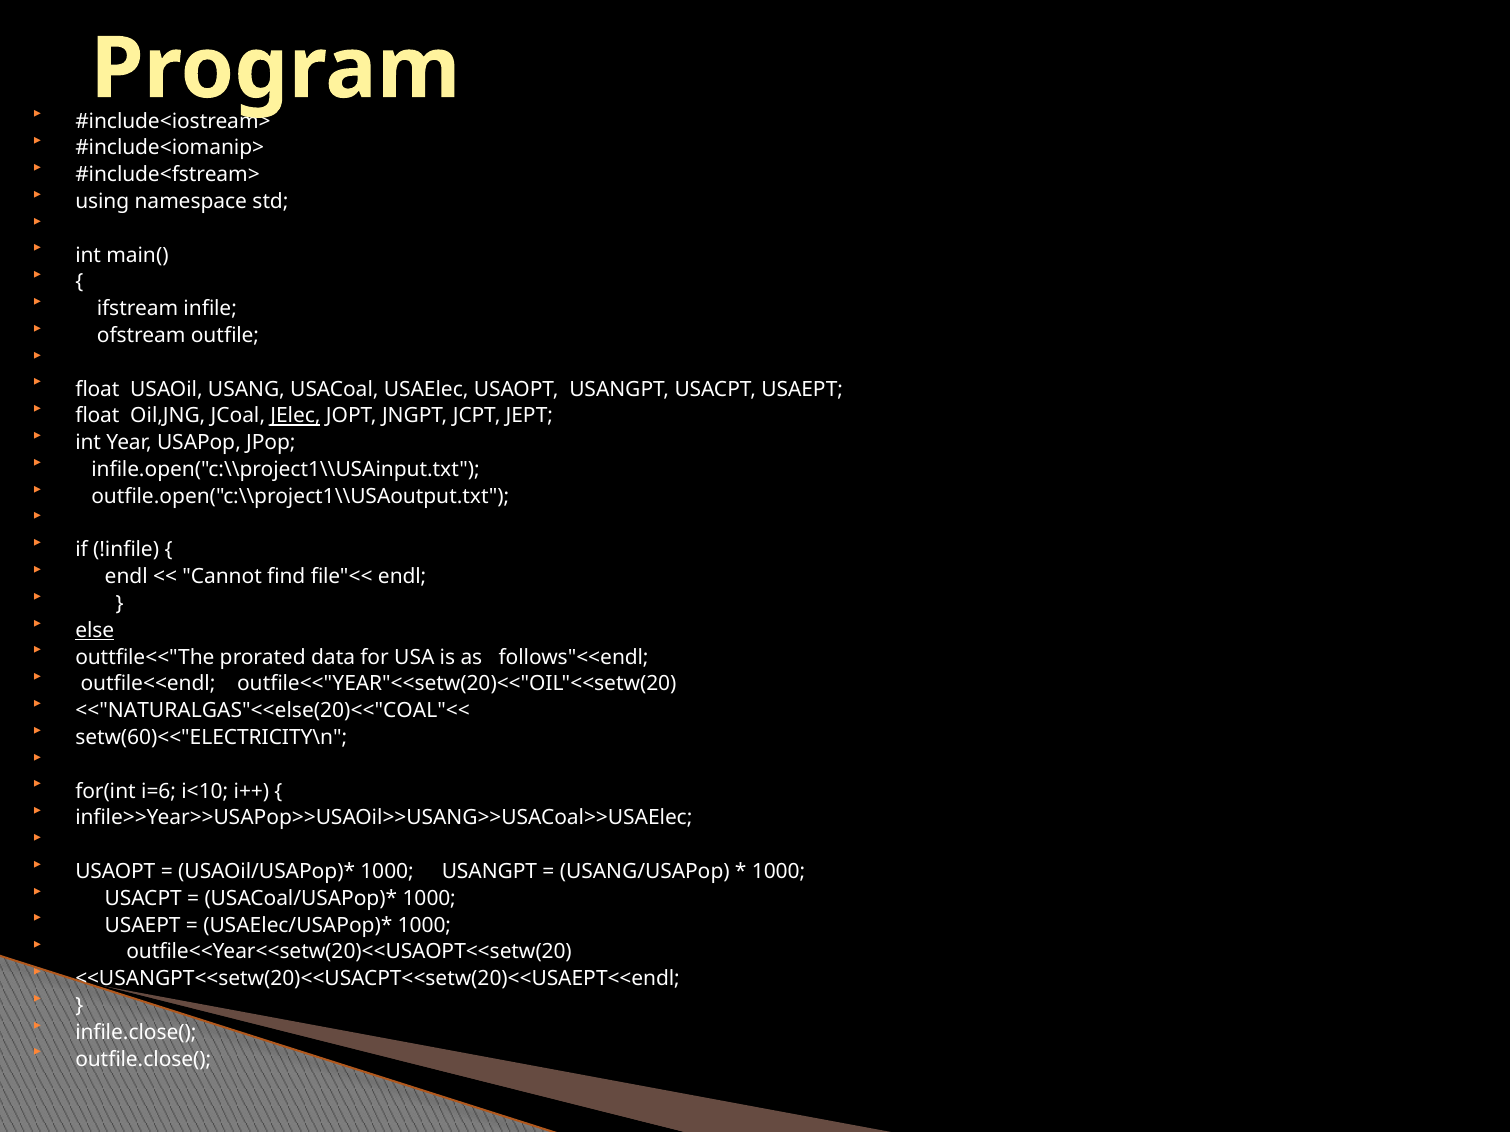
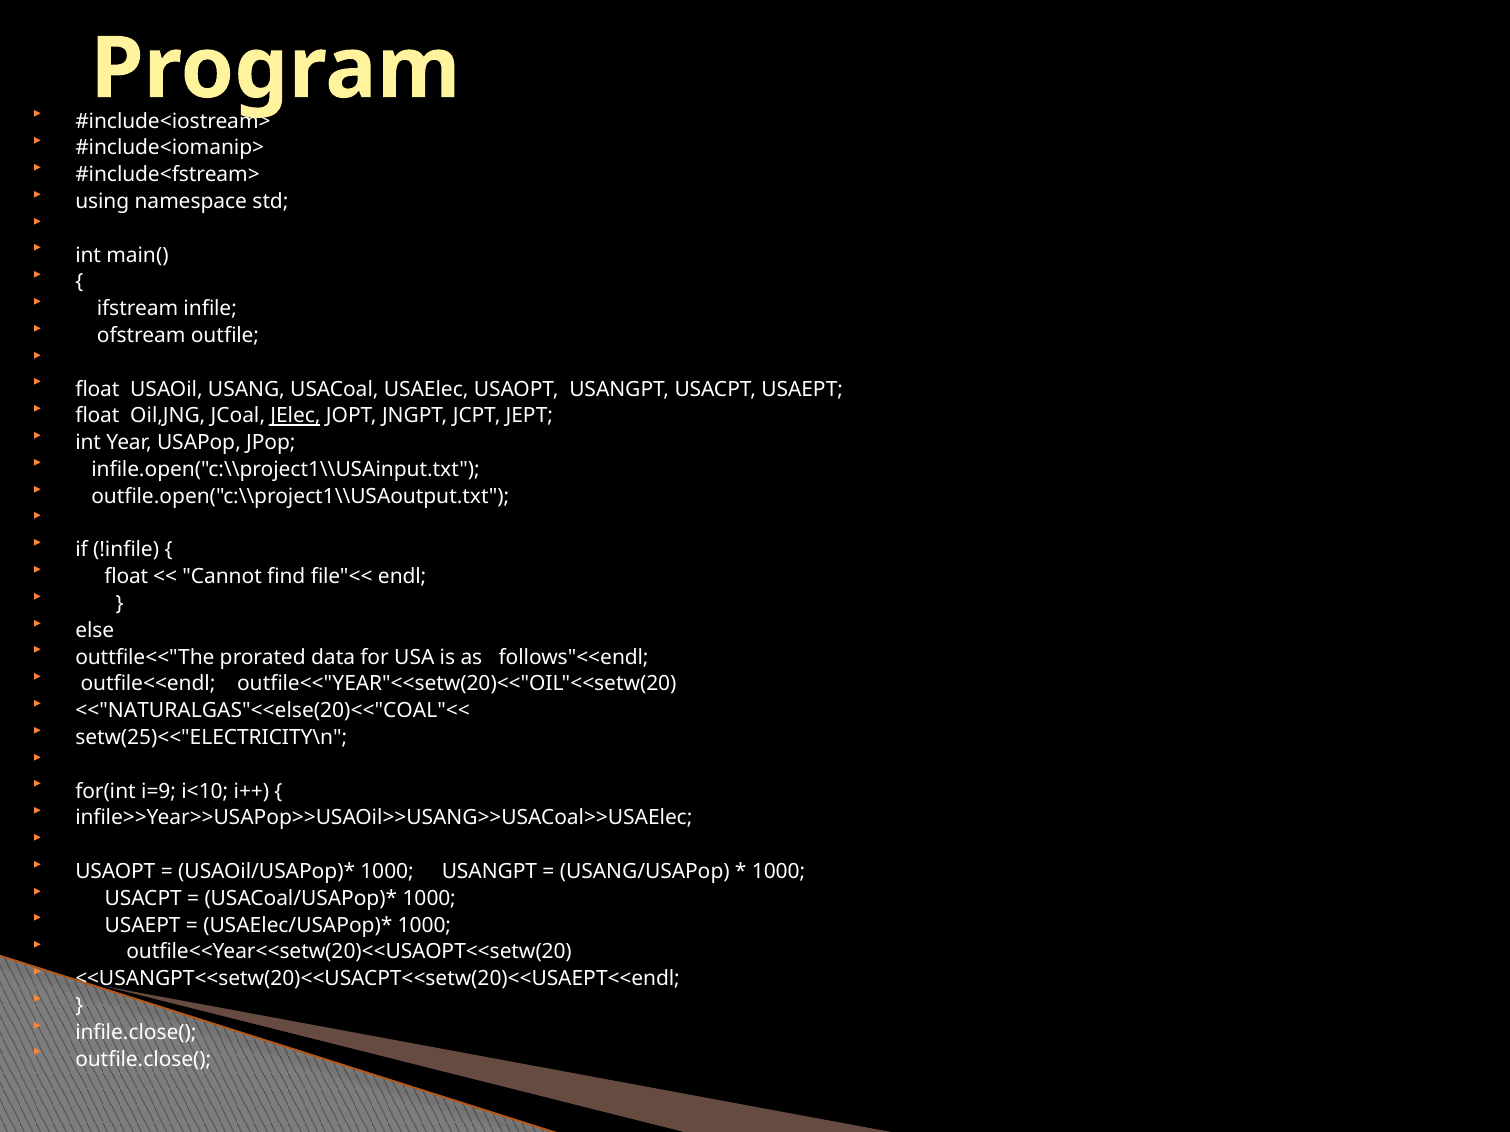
endl at (126, 577): endl -> float
else underline: present -> none
setw(60)<<"ELECTRICITY\n: setw(60)<<"ELECTRICITY\n -> setw(25)<<"ELECTRICITY\n
i=6: i=6 -> i=9
